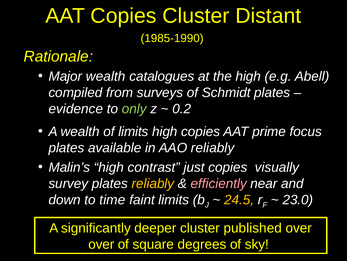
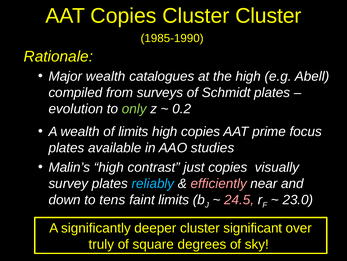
Cluster Distant: Distant -> Cluster
evidence: evidence -> evolution
AAO reliably: reliably -> studies
reliably at (153, 183) colour: yellow -> light blue
time: time -> tens
24.5 colour: yellow -> pink
published: published -> significant
over at (101, 244): over -> truly
